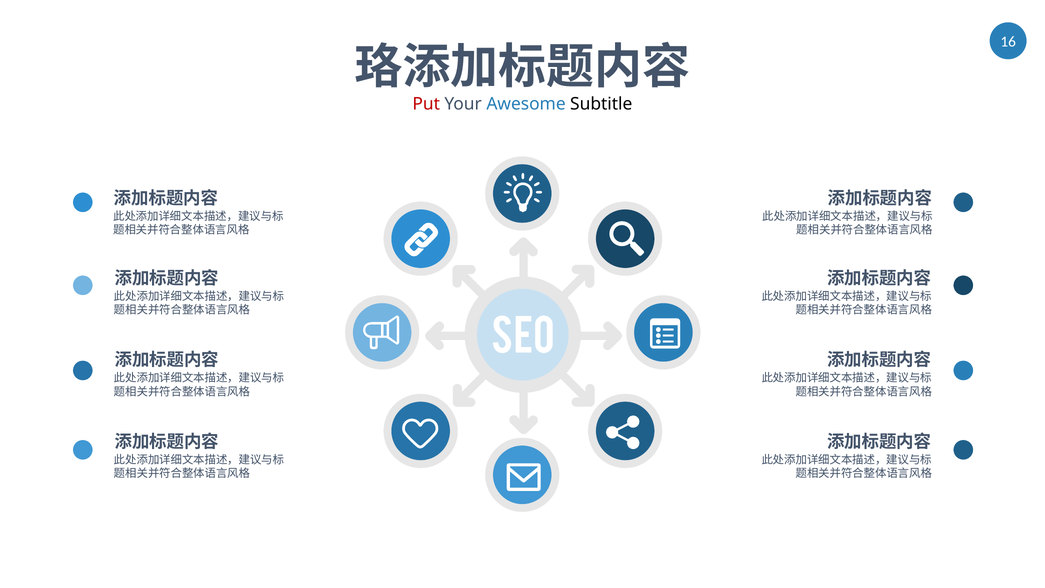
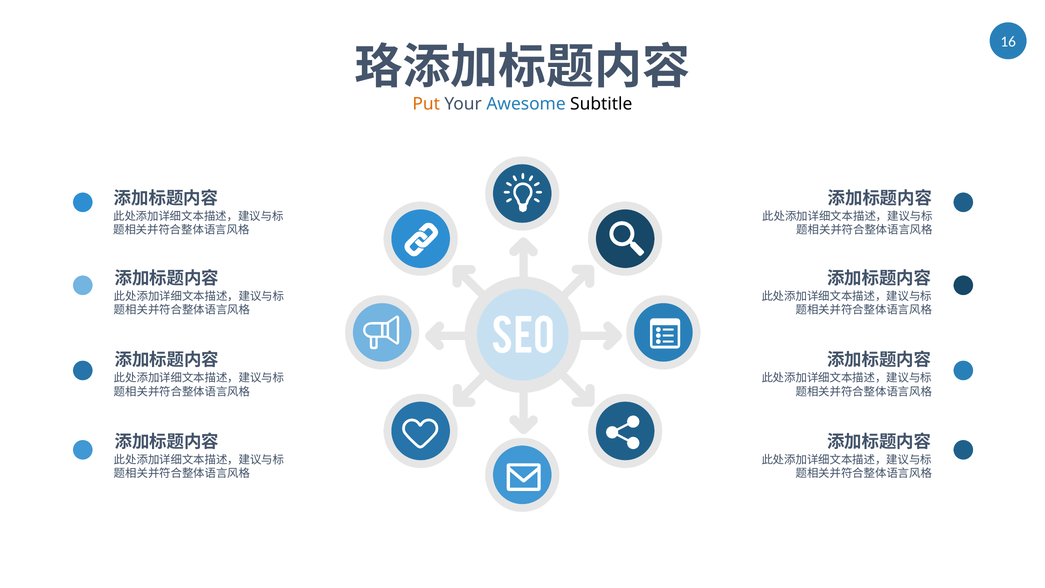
Put colour: red -> orange
